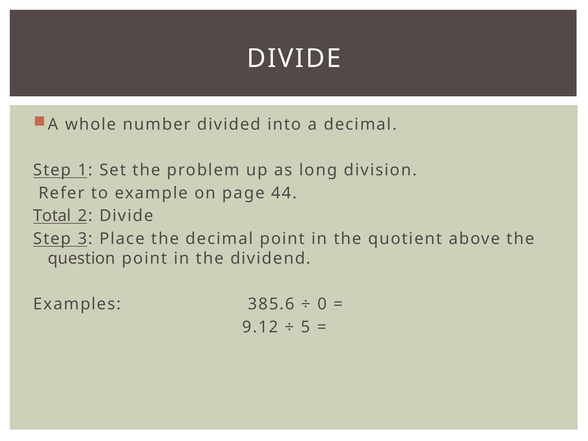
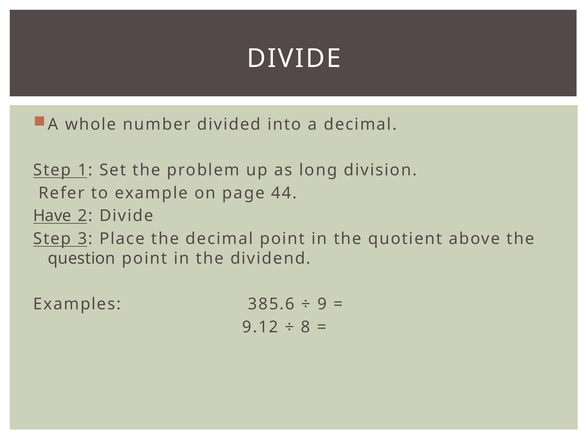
Total: Total -> Have
0: 0 -> 9
5: 5 -> 8
